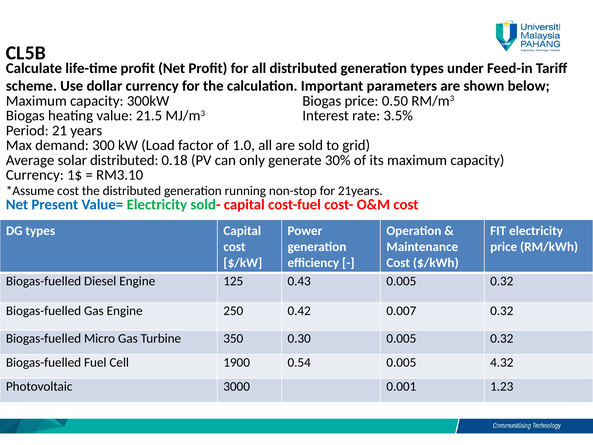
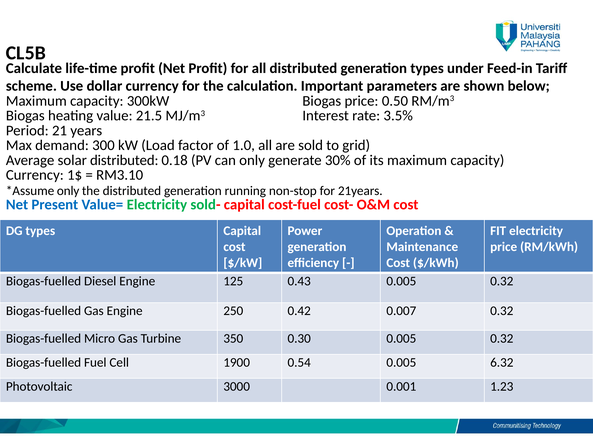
cost at (68, 191): cost -> only
4.32: 4.32 -> 6.32
